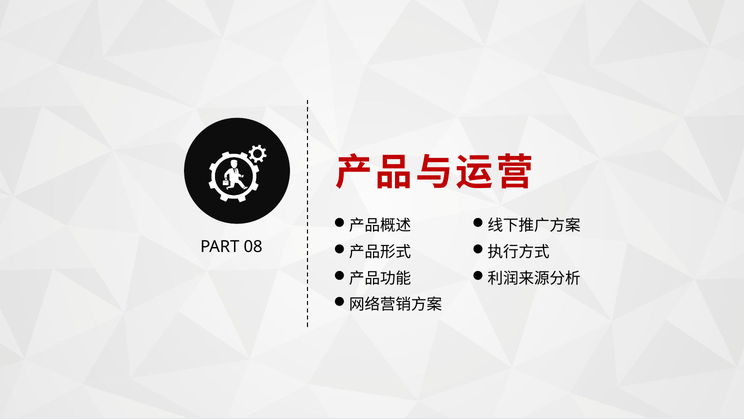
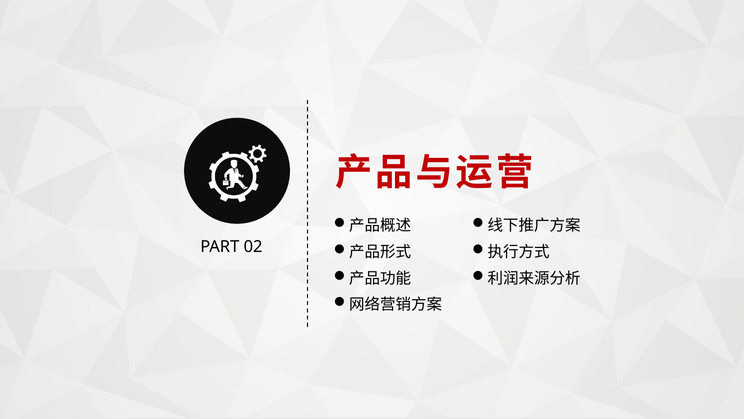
08: 08 -> 02
